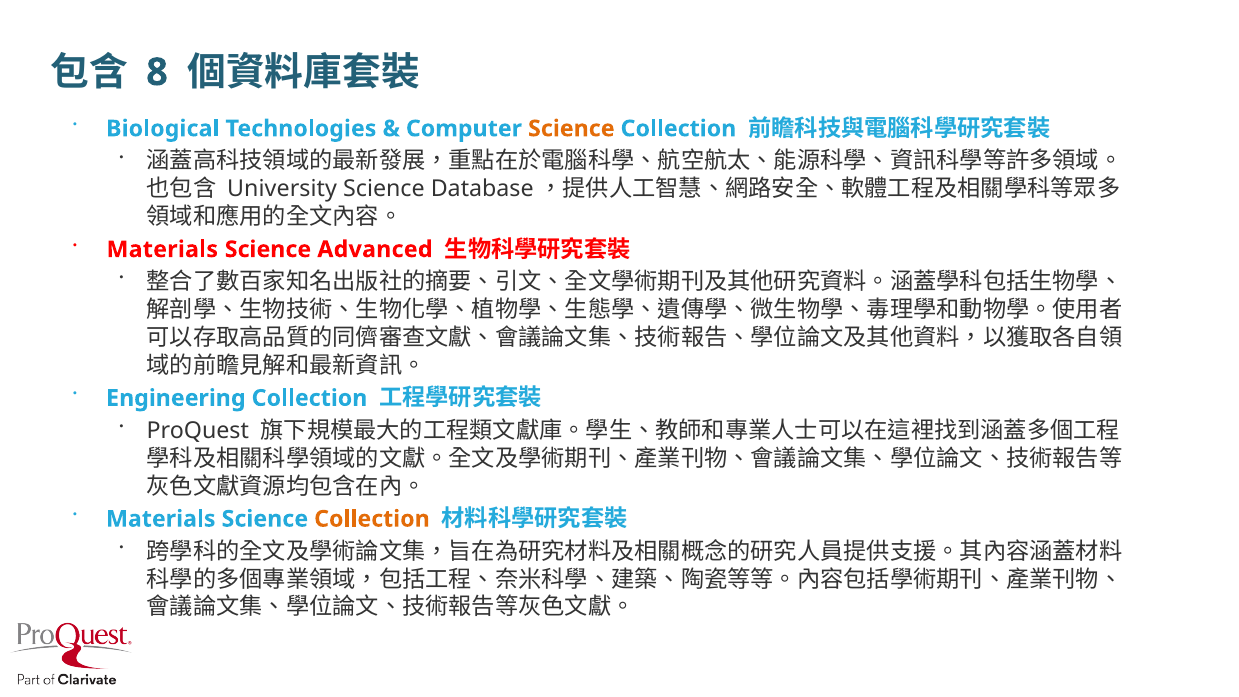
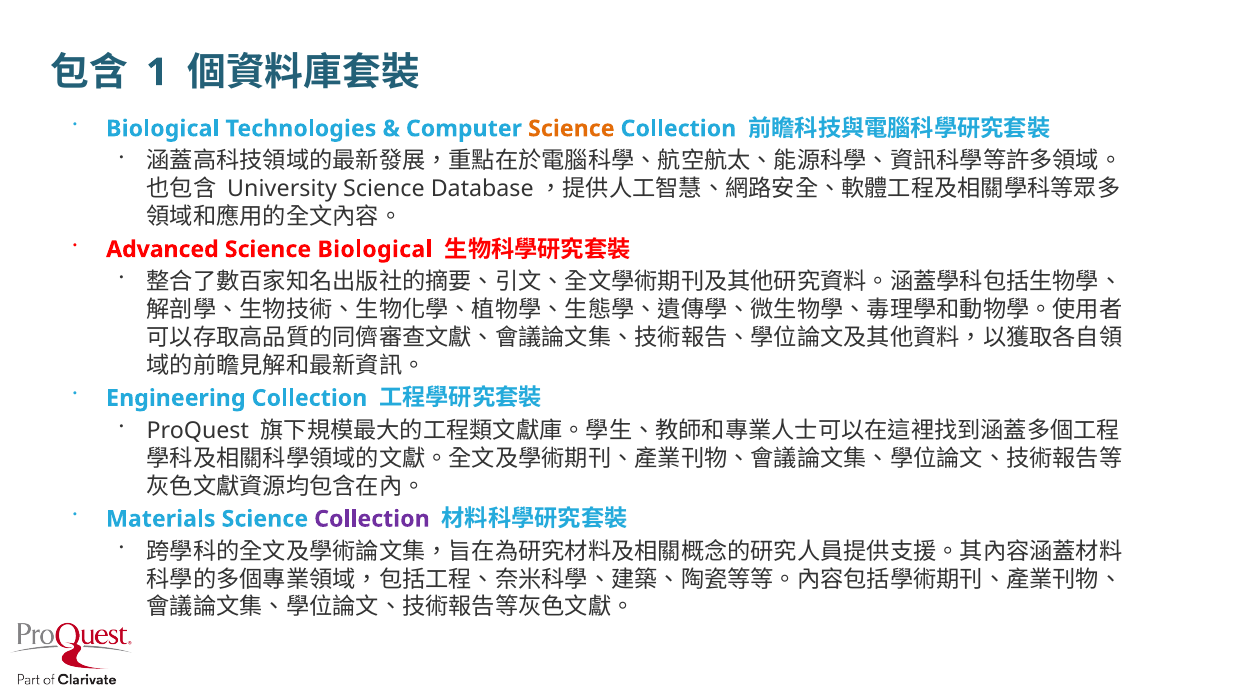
8: 8 -> 1
Materials at (162, 249): Materials -> Advanced
Science Advanced: Advanced -> Biological
Collection at (372, 519) colour: orange -> purple
